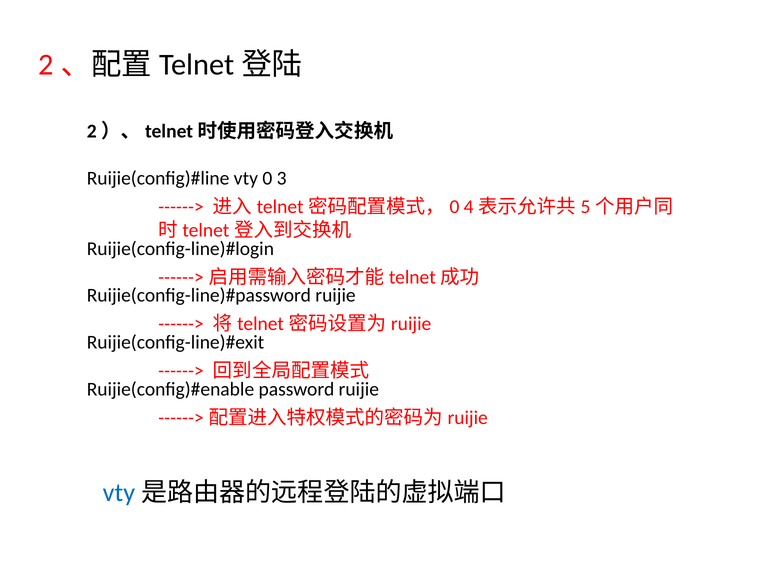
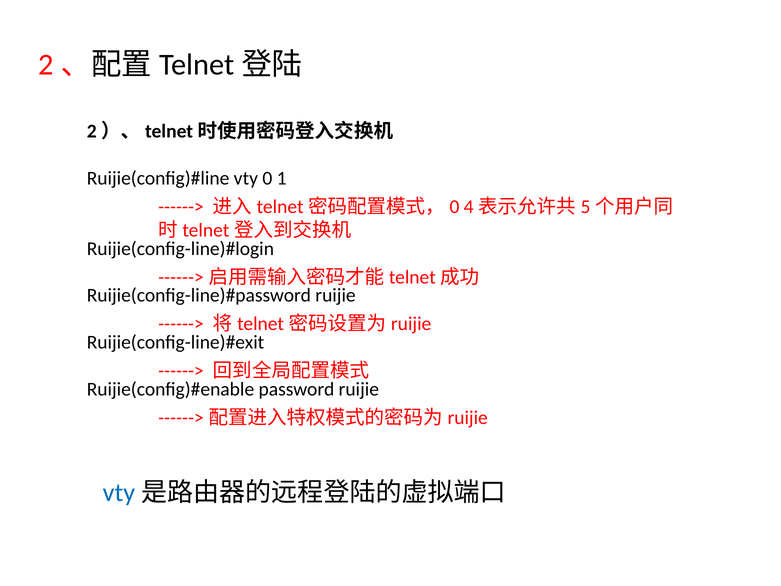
3: 3 -> 1
